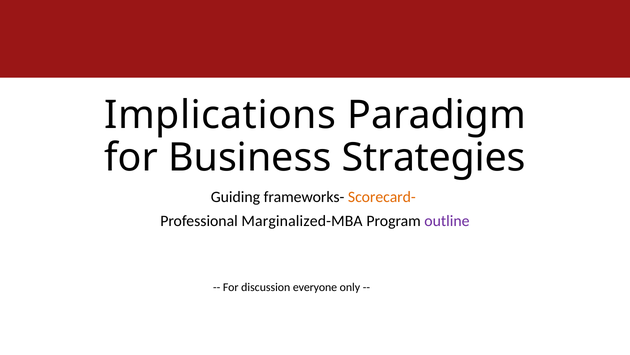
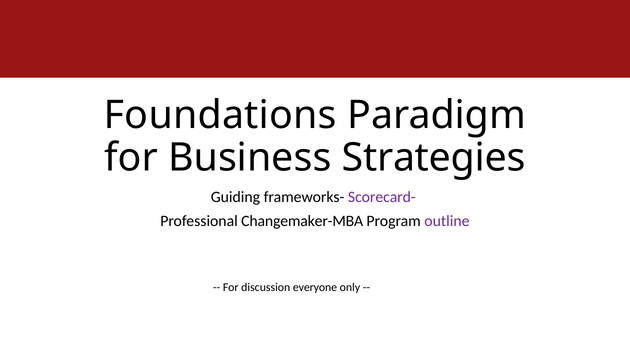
Implications: Implications -> Foundations
Scorecard- colour: orange -> purple
Marginalized-MBA: Marginalized-MBA -> Changemaker-MBA
